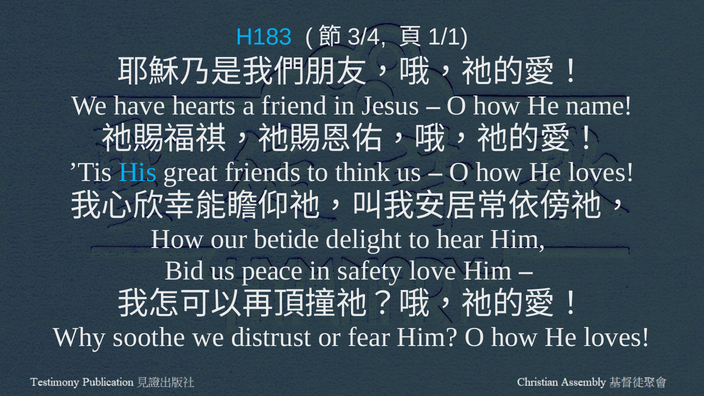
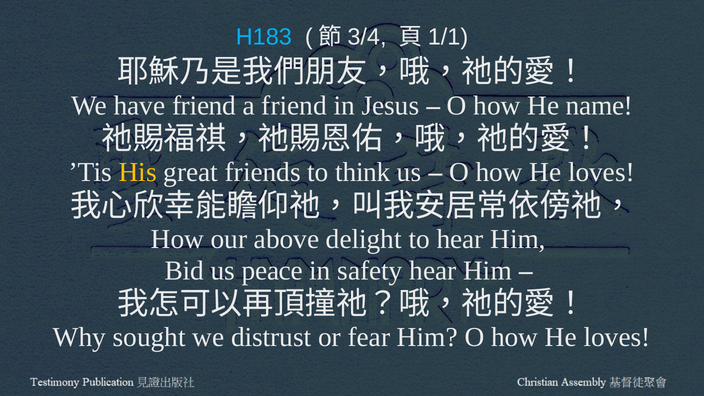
have hearts: hearts -> friend
His colour: light blue -> yellow
betide: betide -> above
safety love: love -> hear
soothe: soothe -> sought
